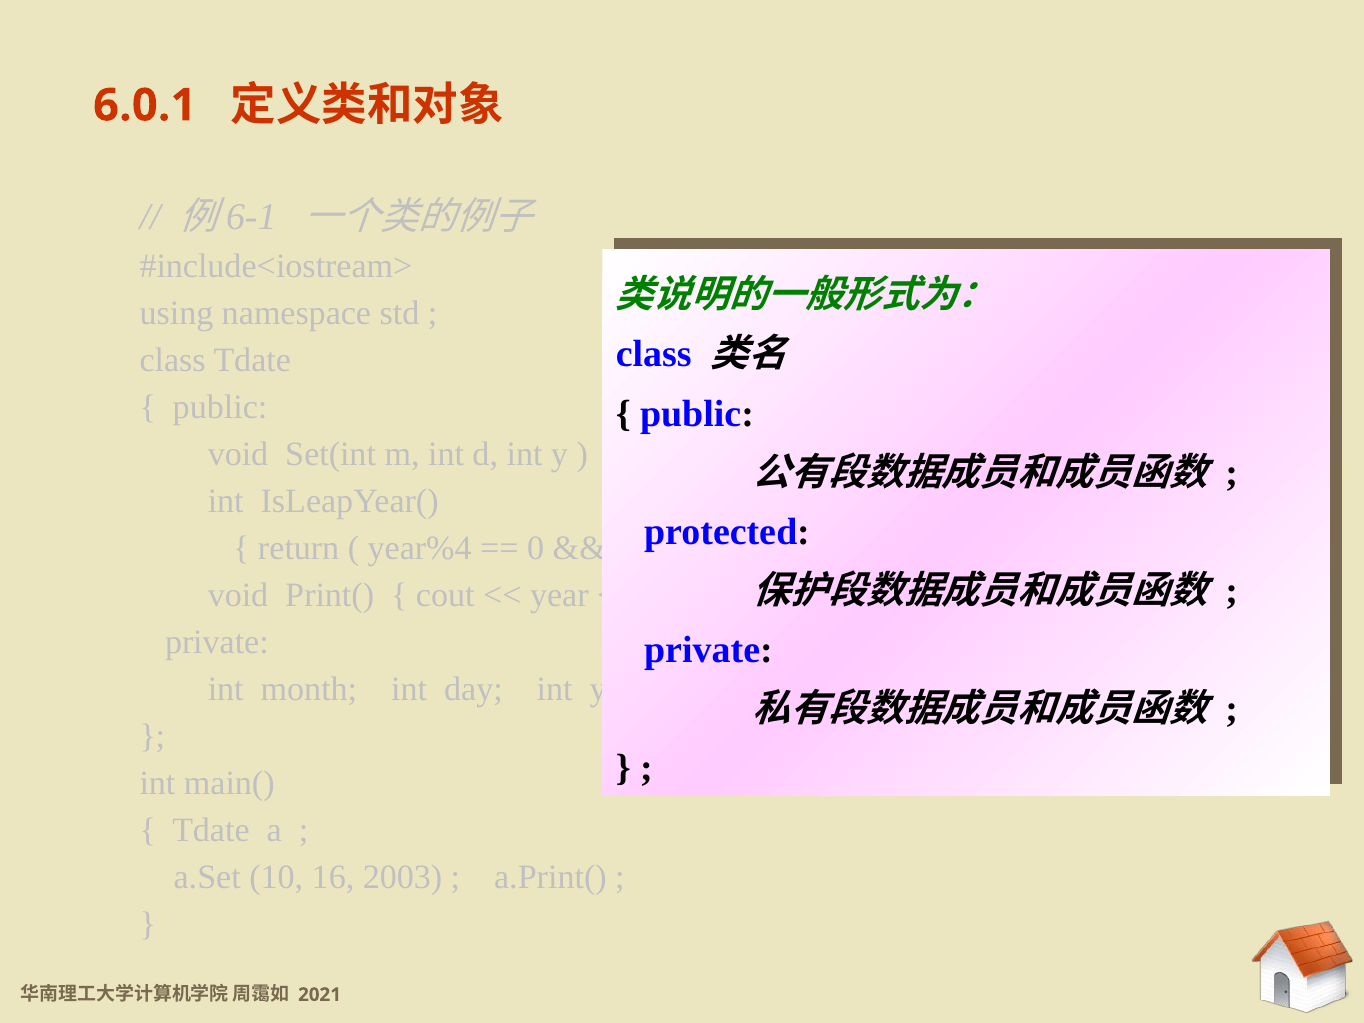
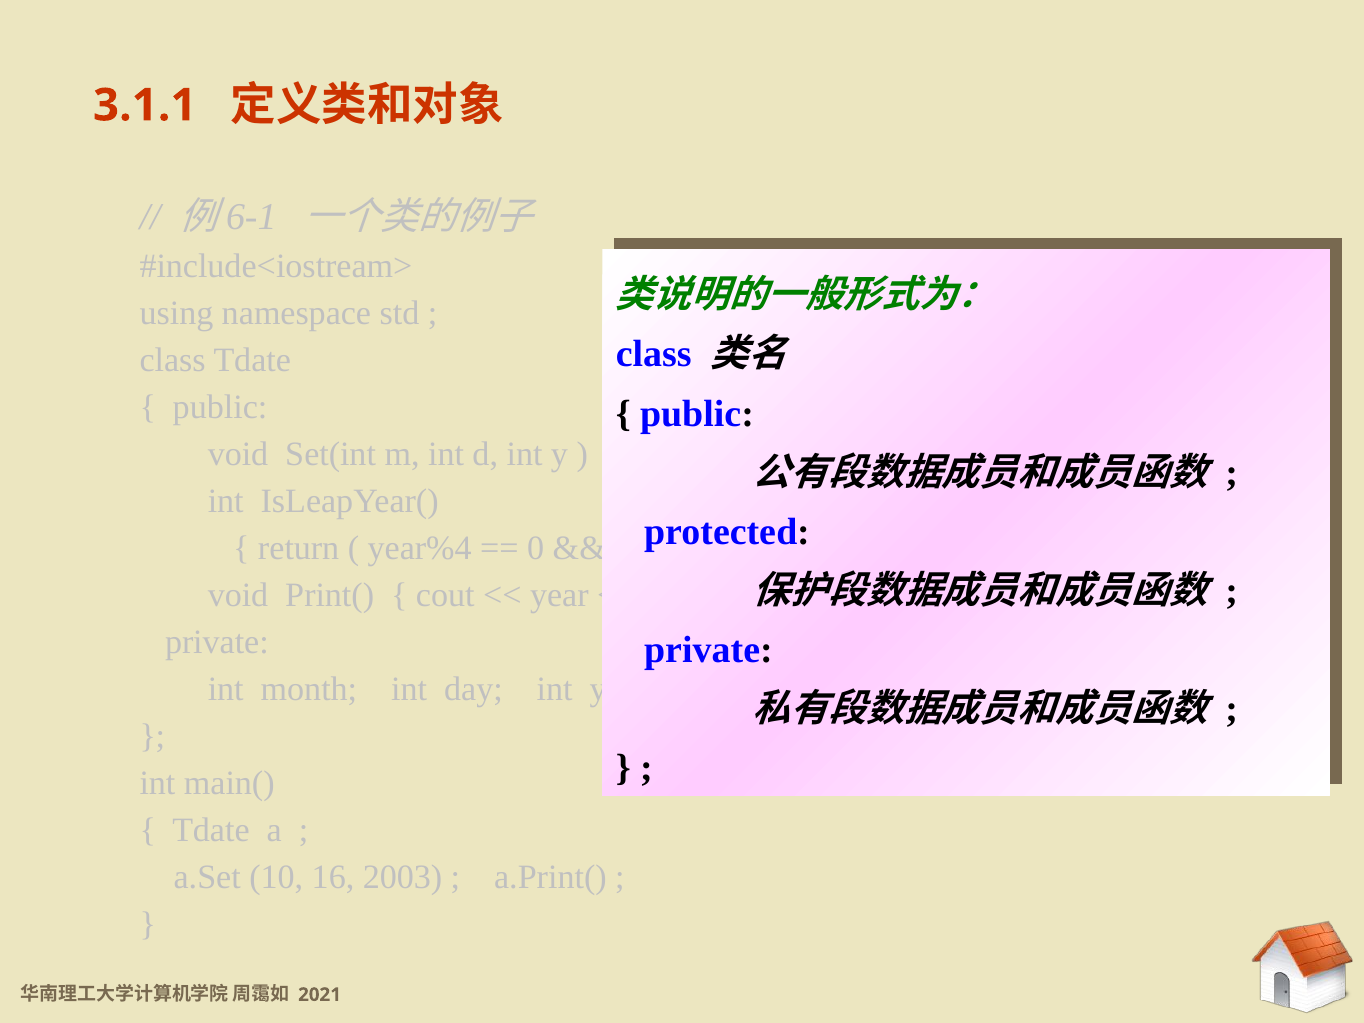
6.0.1: 6.0.1 -> 3.1.1
